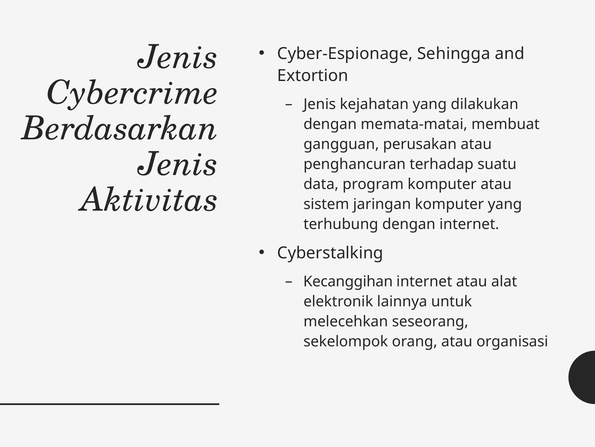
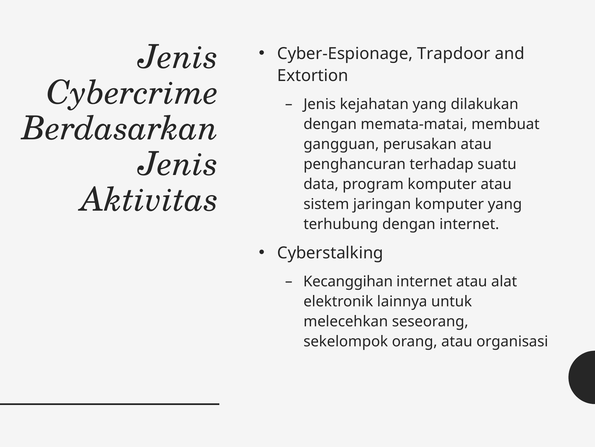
Sehingga: Sehingga -> Trapdoor
